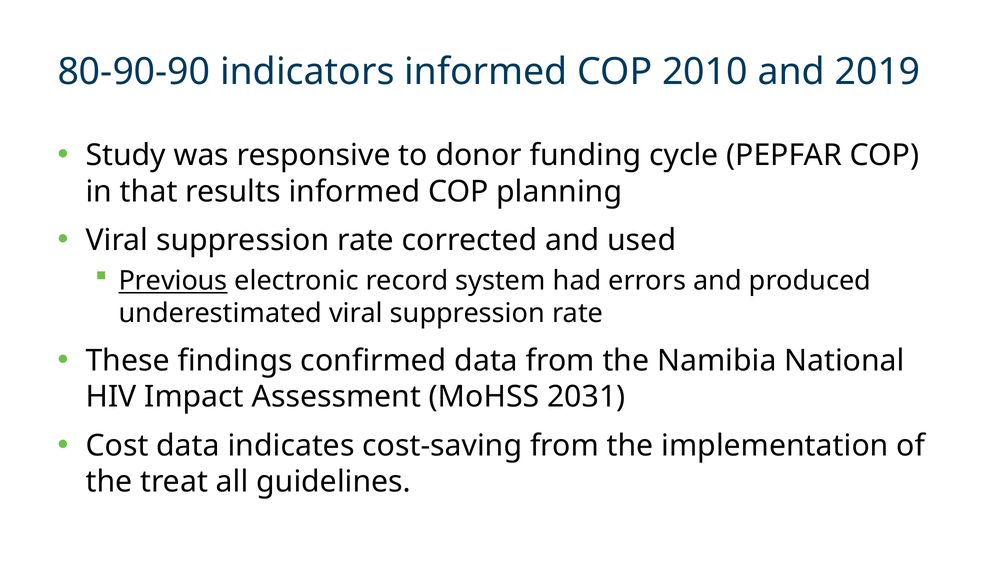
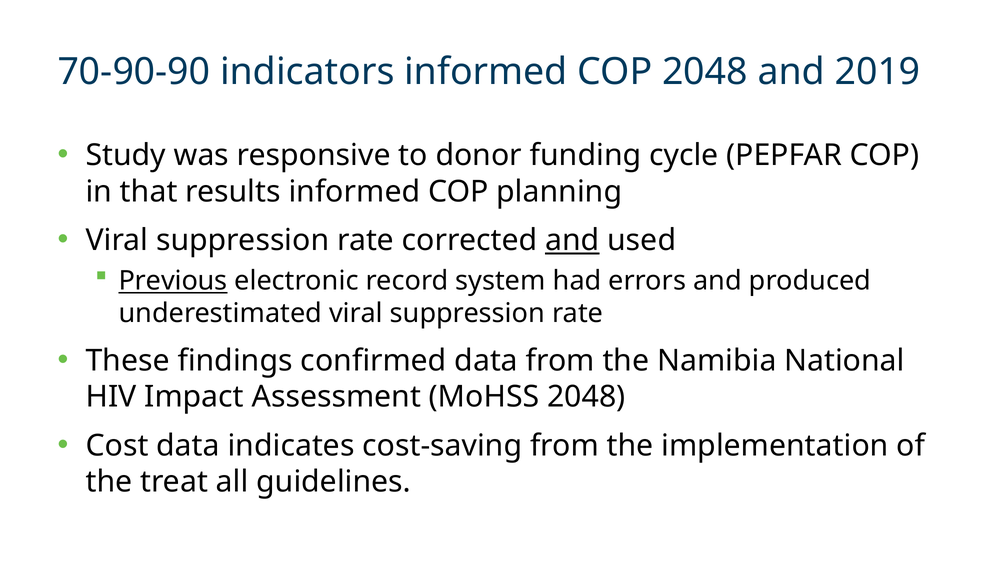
80-90-90: 80-90-90 -> 70-90-90
COP 2010: 2010 -> 2048
and at (572, 240) underline: none -> present
MoHSS 2031: 2031 -> 2048
